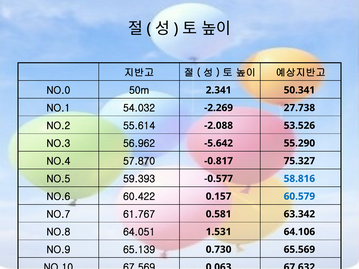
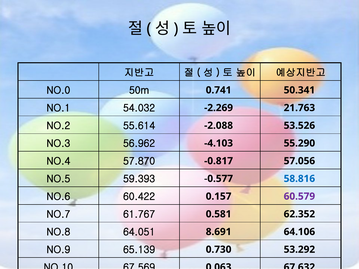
2.341: 2.341 -> 0.741
27.738: 27.738 -> 21.763
-5.642: -5.642 -> -4.103
75.327: 75.327 -> 57.056
60.579 colour: blue -> purple
63.342: 63.342 -> 62.352
1.531: 1.531 -> 8.691
65.569: 65.569 -> 53.292
